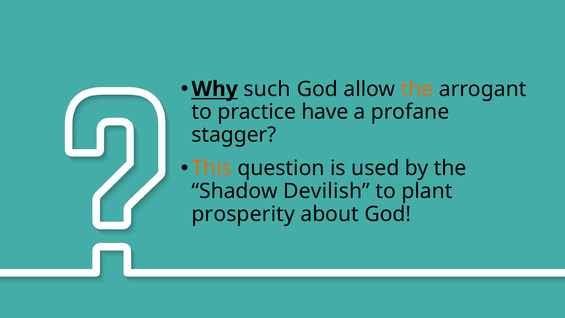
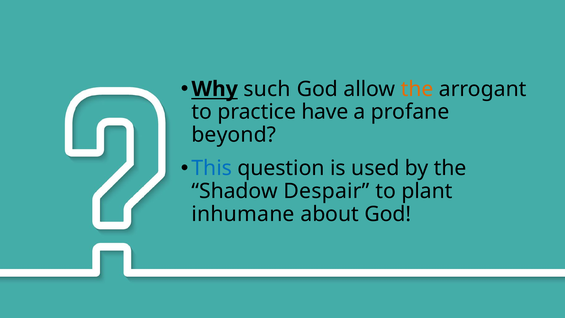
stagger: stagger -> beyond
This colour: orange -> blue
Devilish: Devilish -> Despair
prosperity: prosperity -> inhumane
